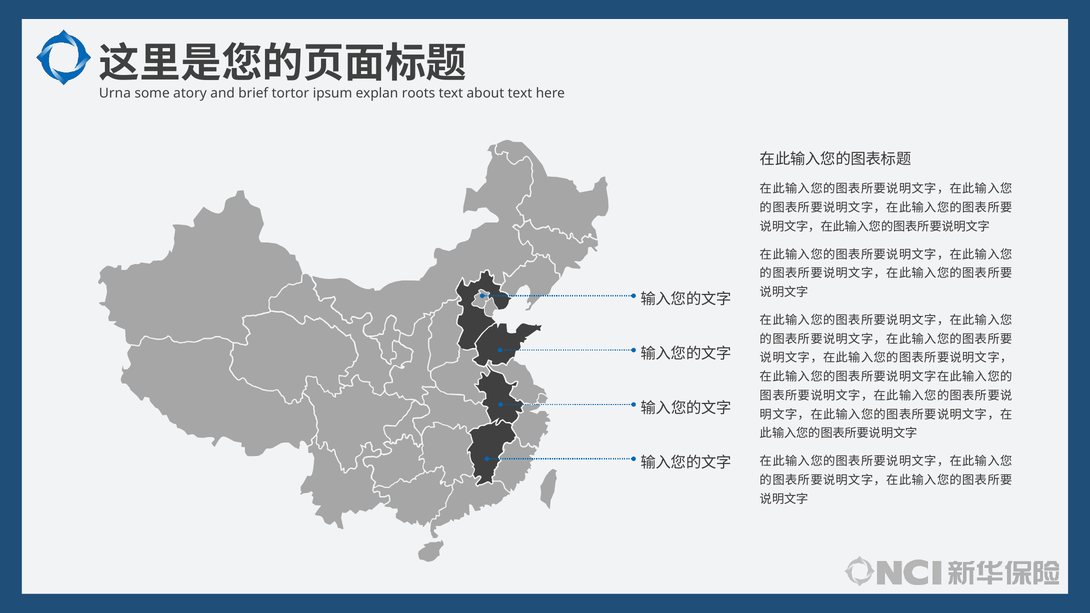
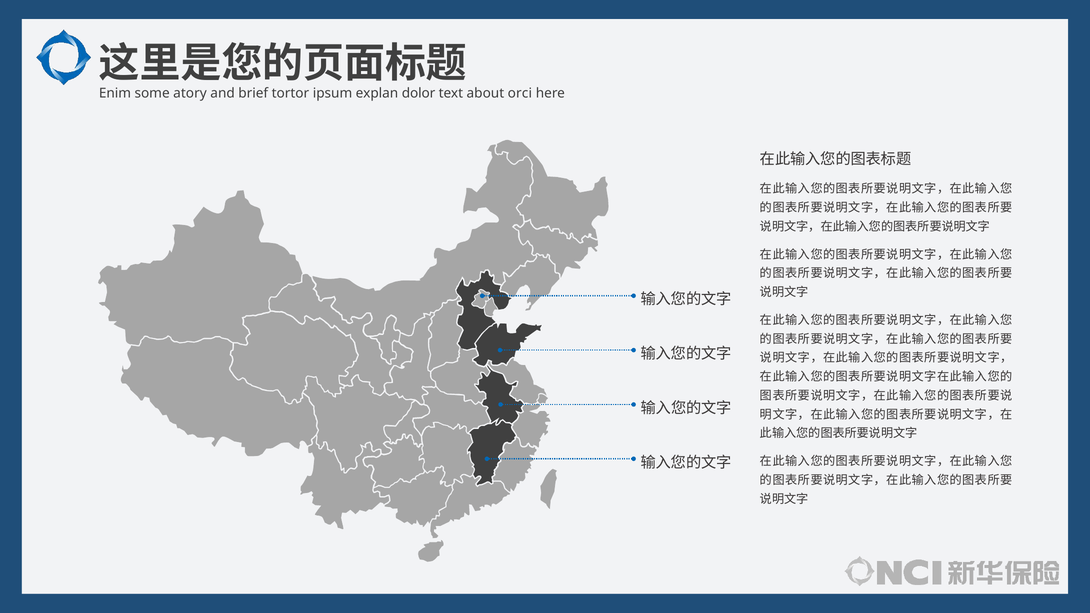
Urna: Urna -> Enim
roots: roots -> dolor
about text: text -> orci
